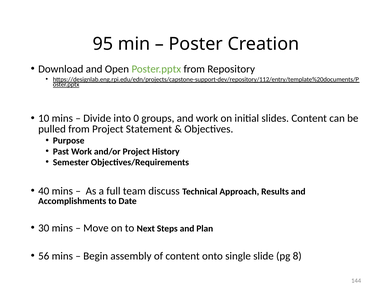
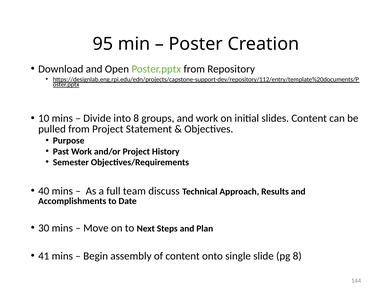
into 0: 0 -> 8
56: 56 -> 41
